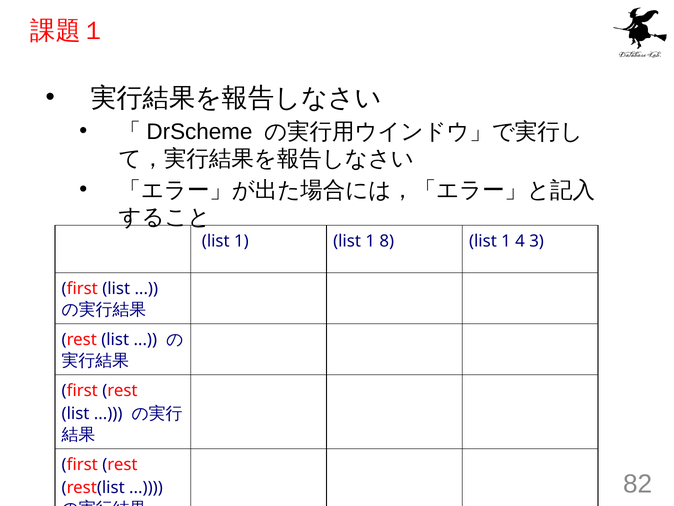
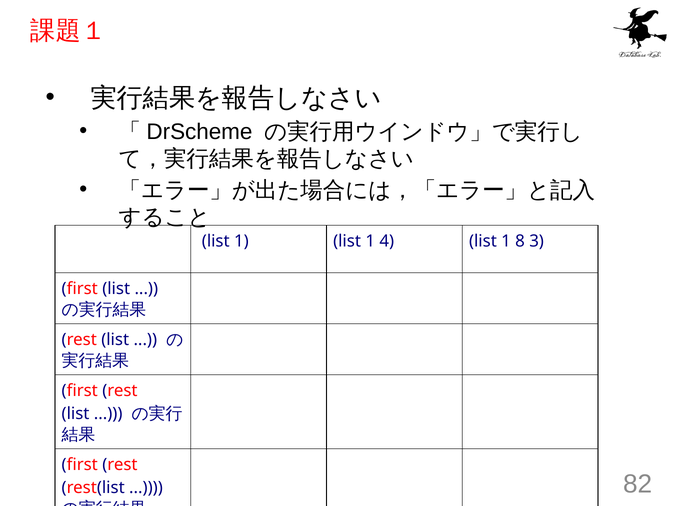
8: 8 -> 4
4: 4 -> 8
